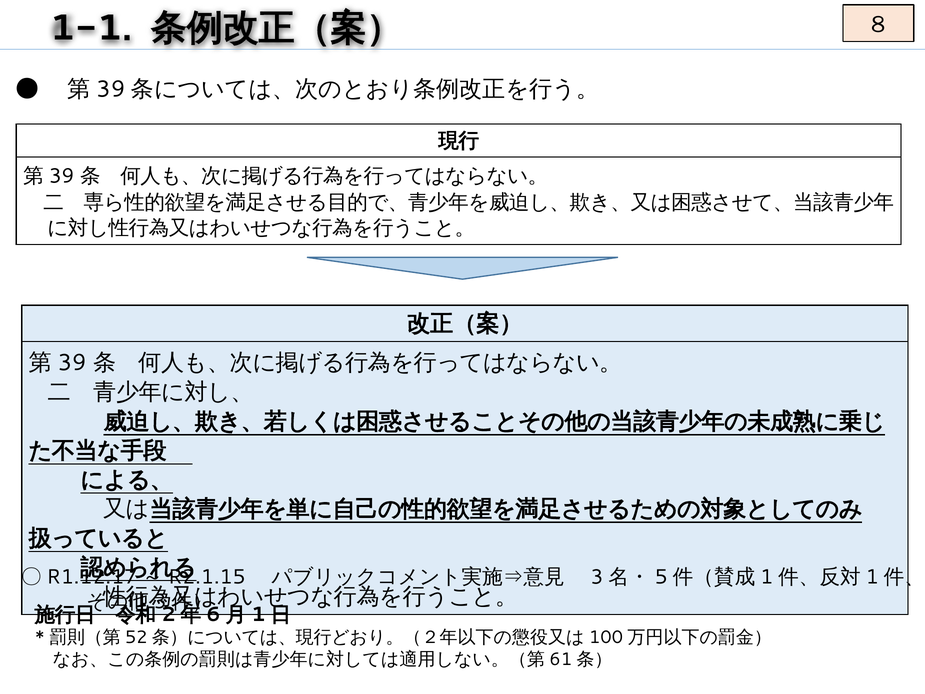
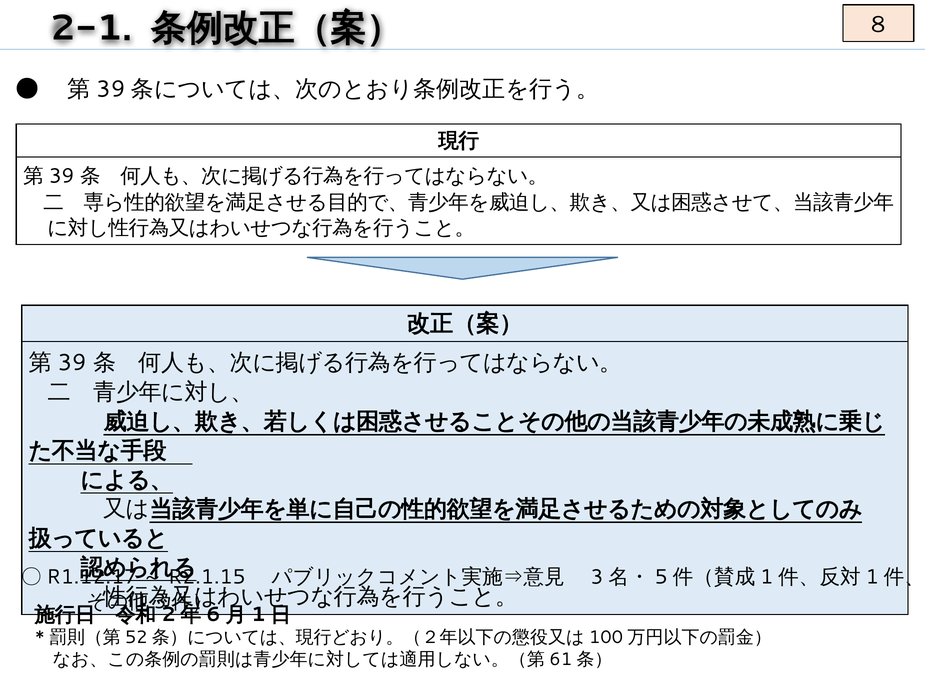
1-1: 1-1 -> 2-1
